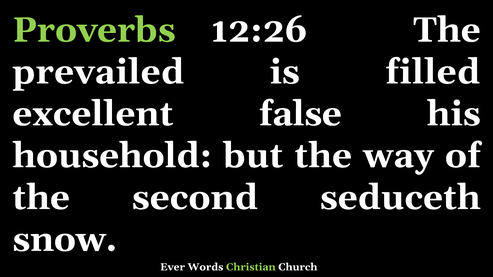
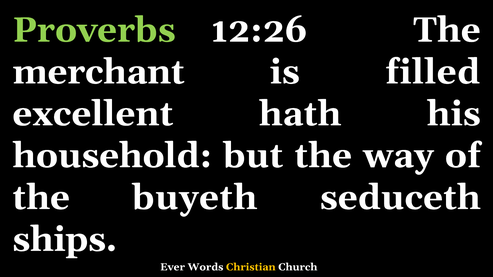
prevailed: prevailed -> merchant
false: false -> hath
second: second -> buyeth
snow: snow -> ships
Christian colour: light green -> yellow
